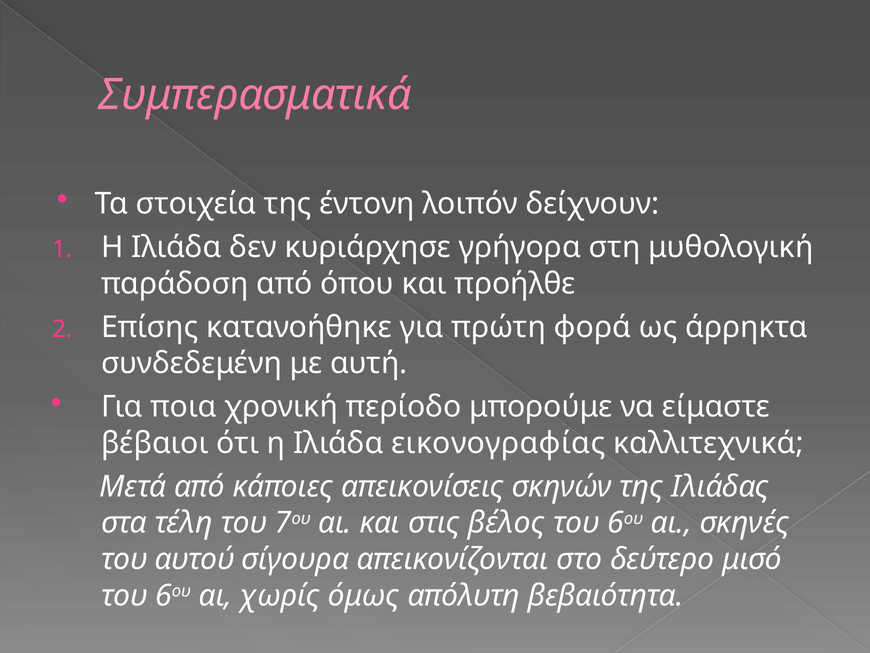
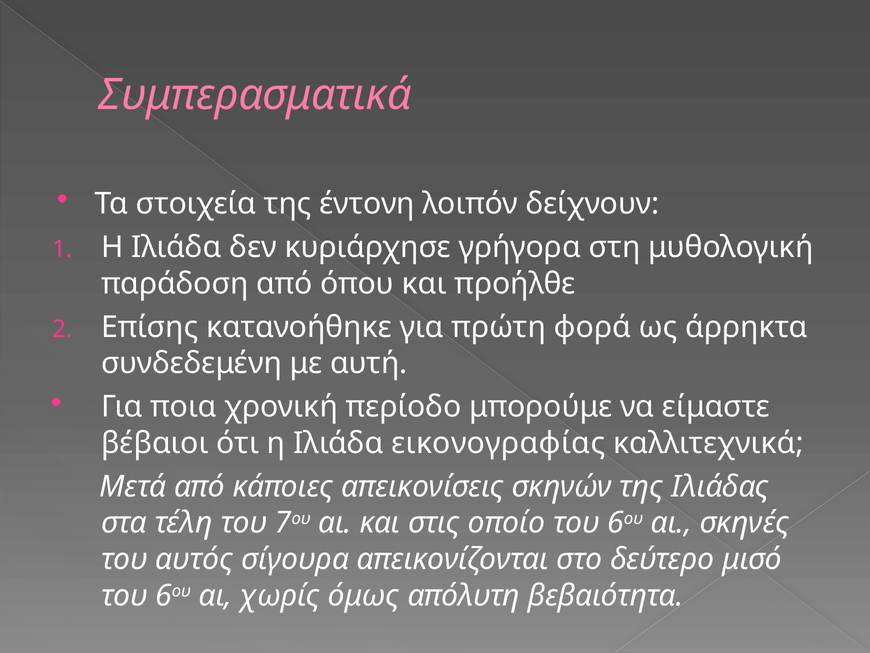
βέλος: βέλος -> οποίο
αυτού: αυτού -> αυτός
